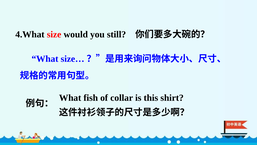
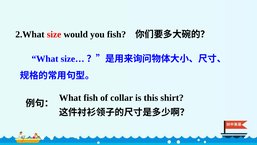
4.What: 4.What -> 2.What
you still: still -> fish
